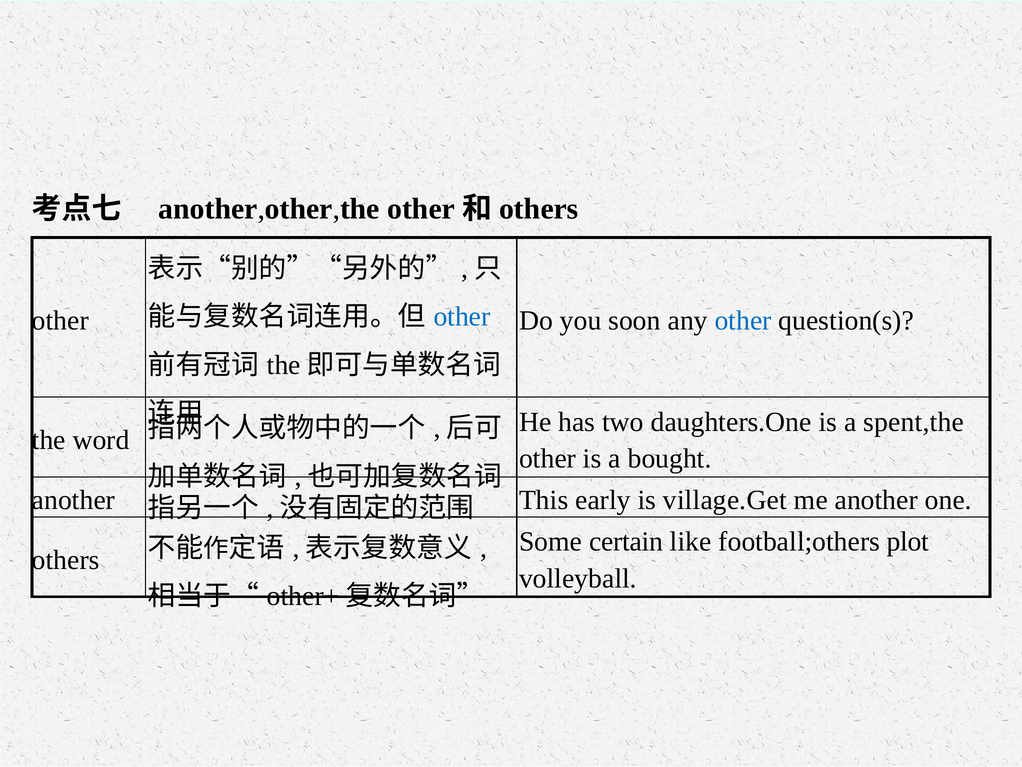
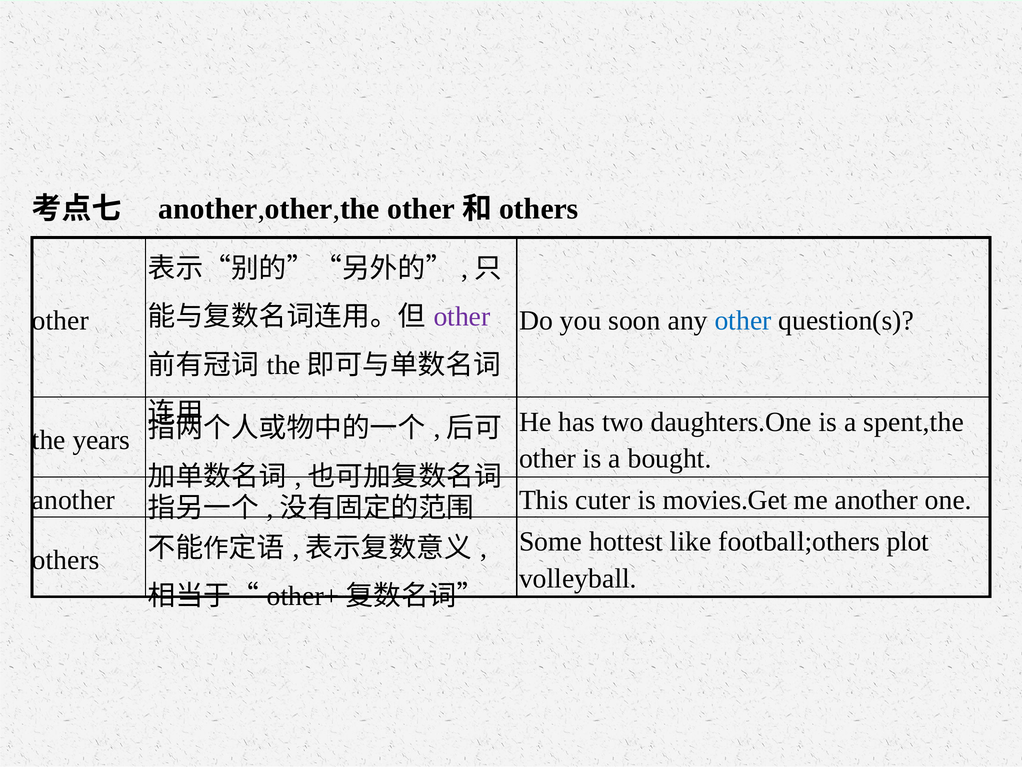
other at (462, 317) colour: blue -> purple
word: word -> years
early: early -> cuter
village.Get: village.Get -> movies.Get
certain: certain -> hottest
